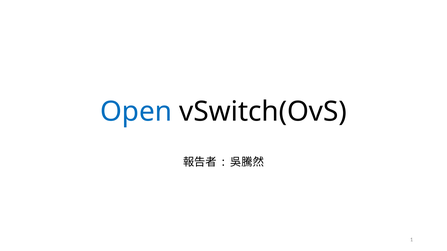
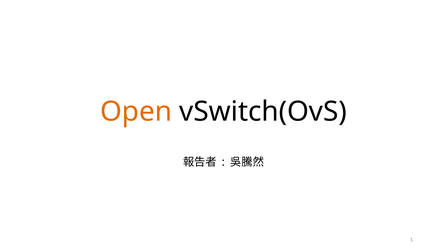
Open colour: blue -> orange
